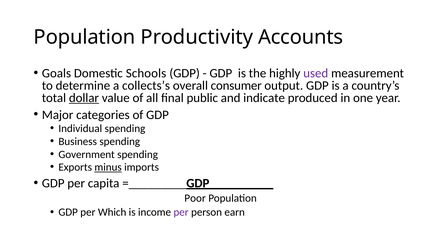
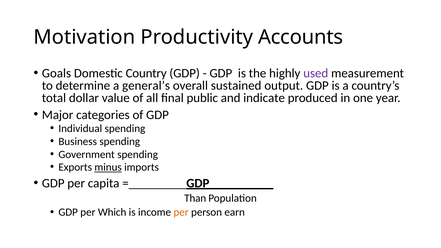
Population at (85, 37): Population -> Motivation
Schools: Schools -> Country
collects’s: collects’s -> general’s
consumer: consumer -> sustained
dollar underline: present -> none
Poor: Poor -> Than
per at (181, 212) colour: purple -> orange
